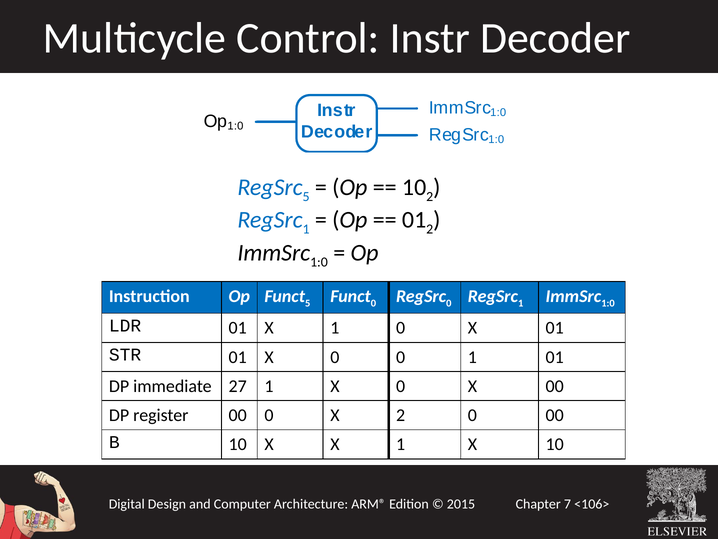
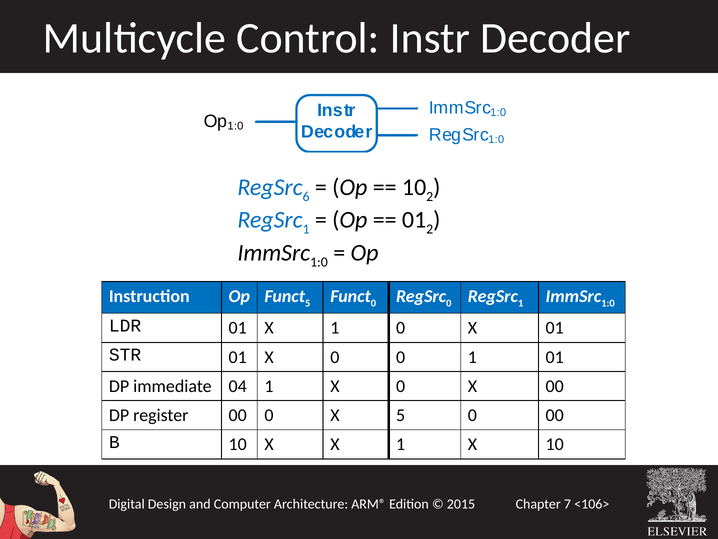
5 at (306, 196): 5 -> 6
27: 27 -> 04
X 2: 2 -> 5
